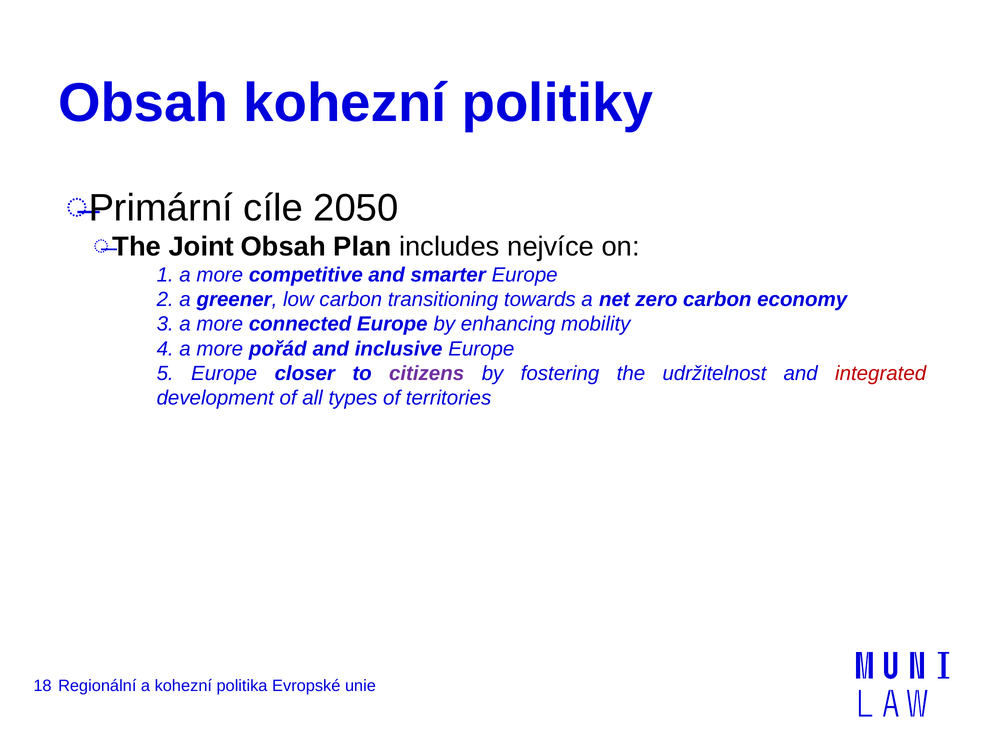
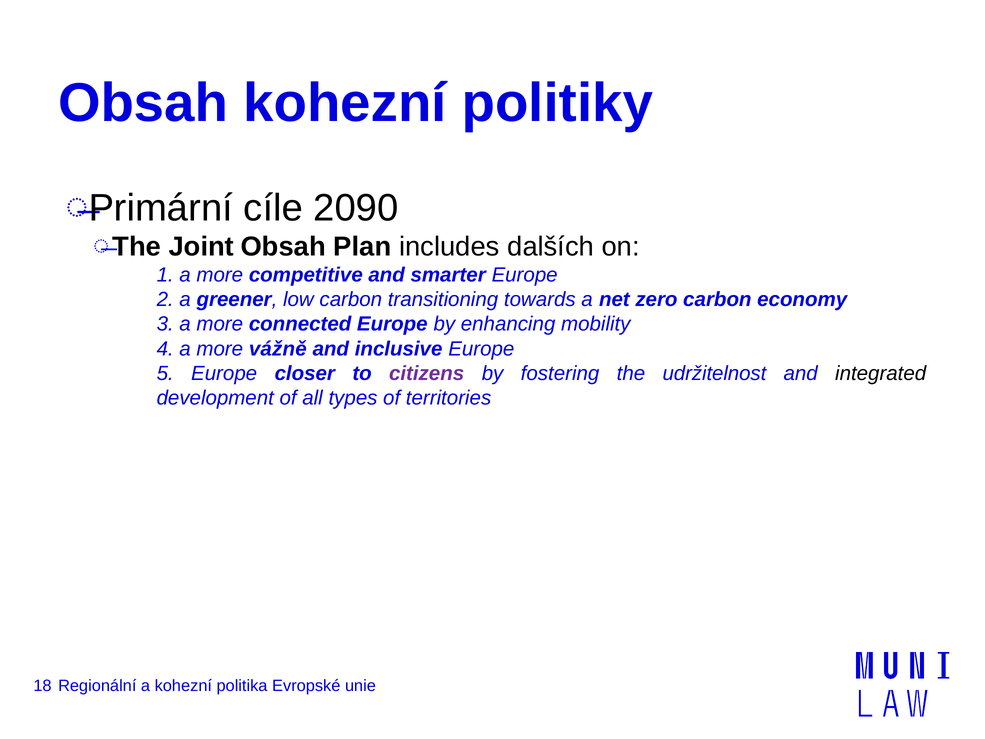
2050: 2050 -> 2090
nejvíce: nejvíce -> dalších
pořád: pořád -> vážně
integrated colour: red -> black
